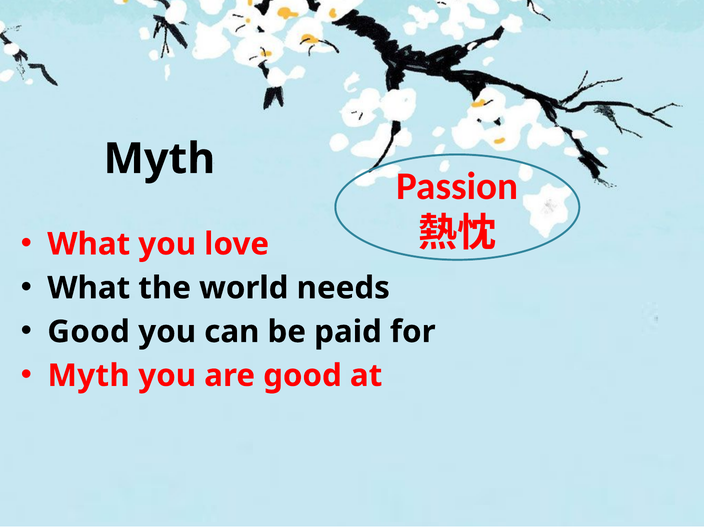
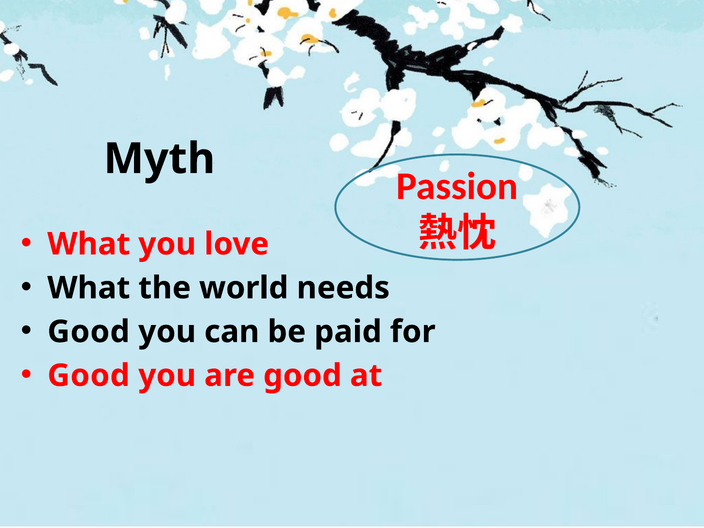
Myth at (89, 376): Myth -> Good
